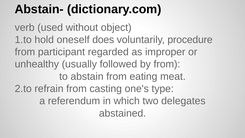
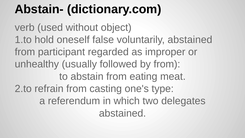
does: does -> false
voluntarily procedure: procedure -> abstained
